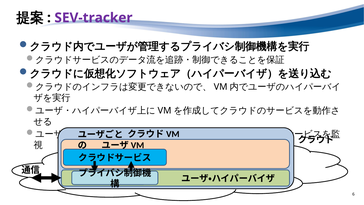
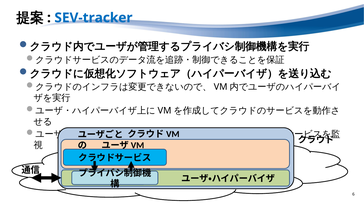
SEV-tracker colour: purple -> blue
